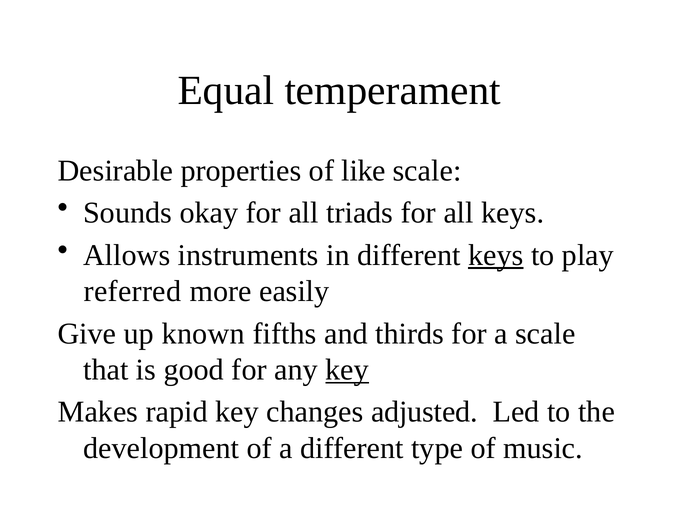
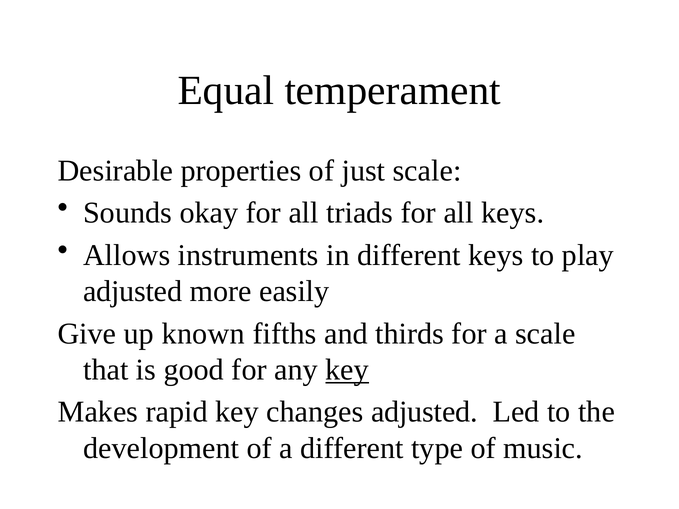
like: like -> just
keys at (496, 255) underline: present -> none
referred at (132, 291): referred -> adjusted
